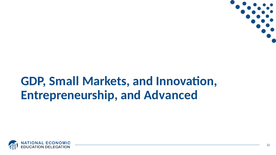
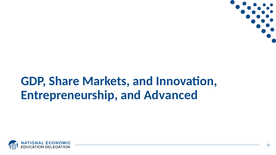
Small: Small -> Share
